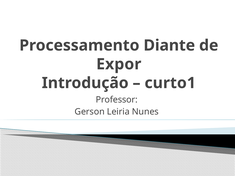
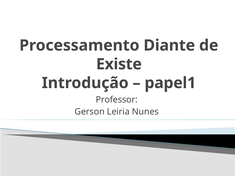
Expor: Expor -> Existe
curto1: curto1 -> papel1
